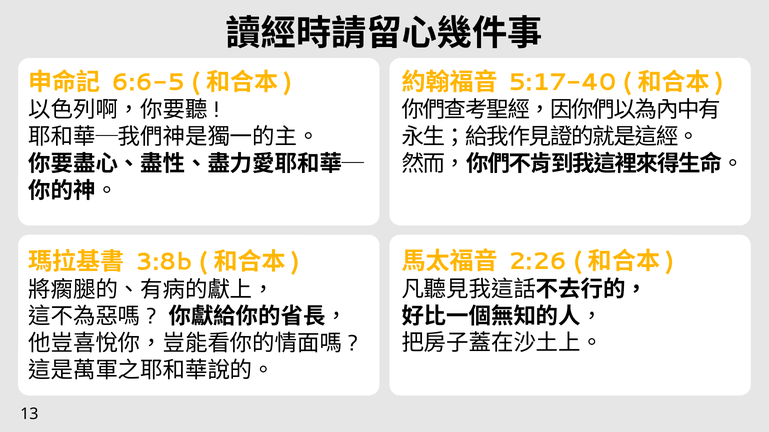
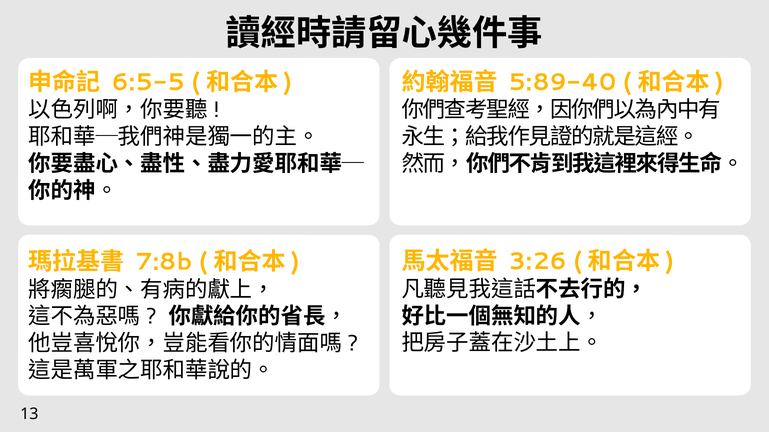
6:6-5: 6:6-5 -> 6:5-5
5:17-40: 5:17-40 -> 5:89-40
2:26: 2:26 -> 3:26
3:8b: 3:8b -> 7:8b
